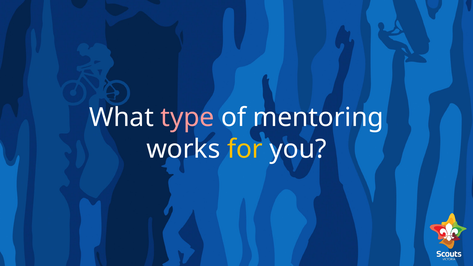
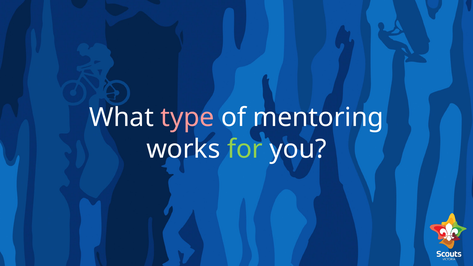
for colour: yellow -> light green
